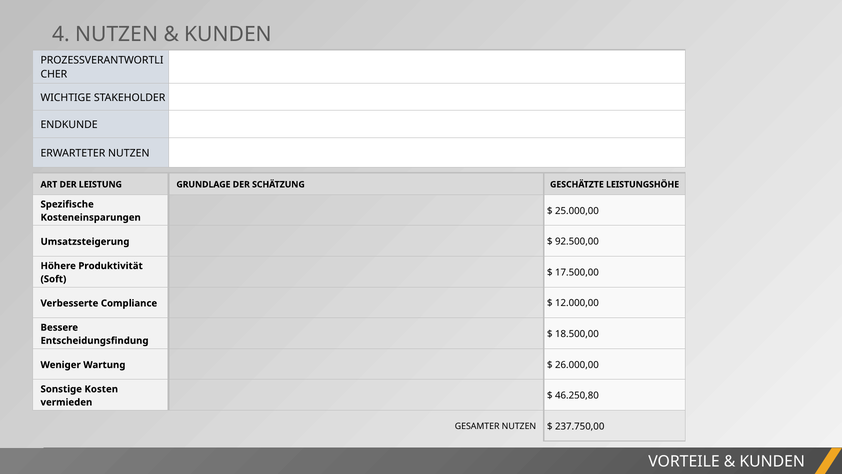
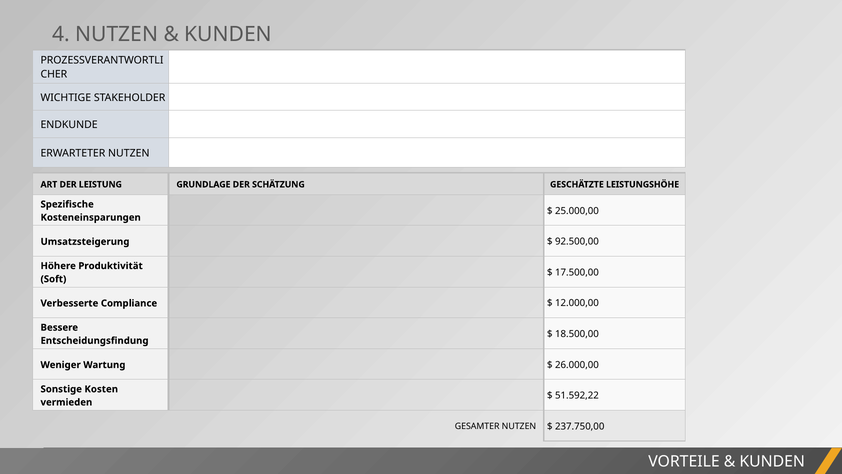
46.250,80: 46.250,80 -> 51.592,22
